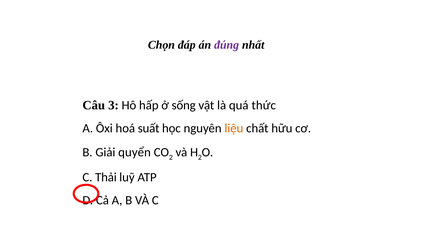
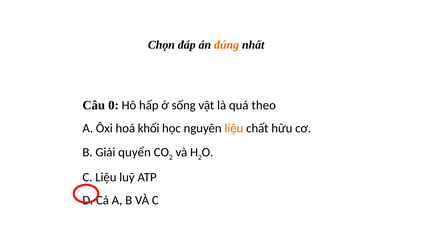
đúng colour: purple -> orange
3: 3 -> 0
thức: thức -> theo
suất: suất -> khối
Thải at (106, 177): Thải -> Liệu
